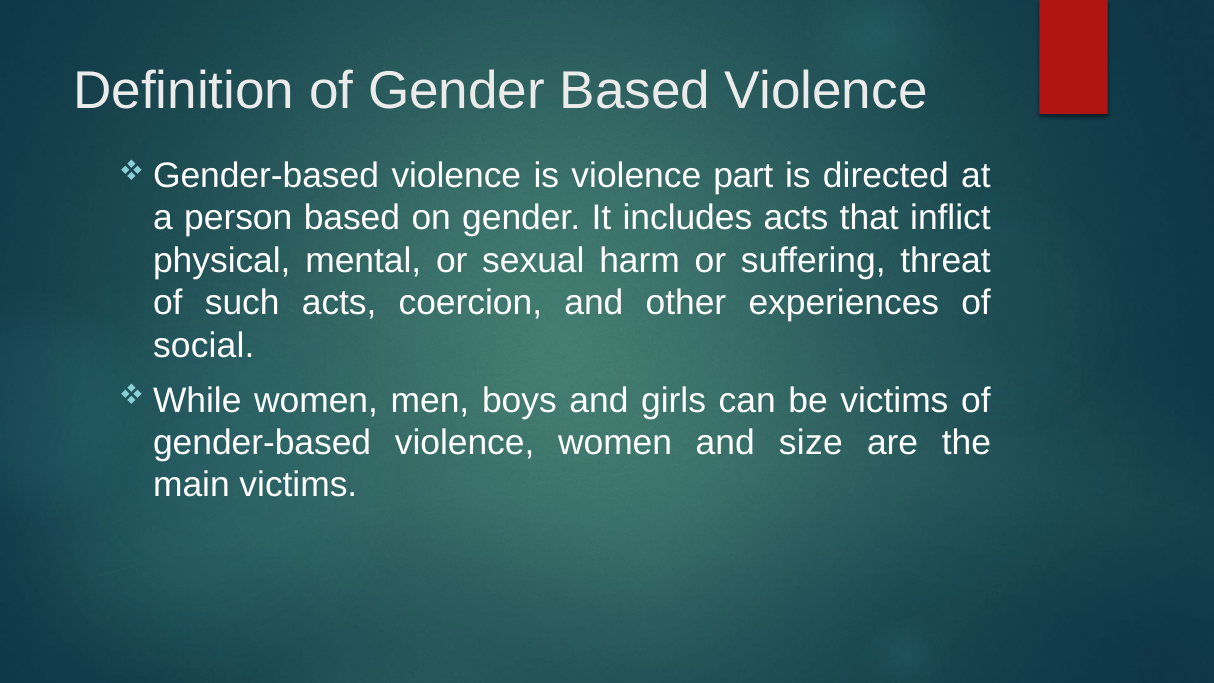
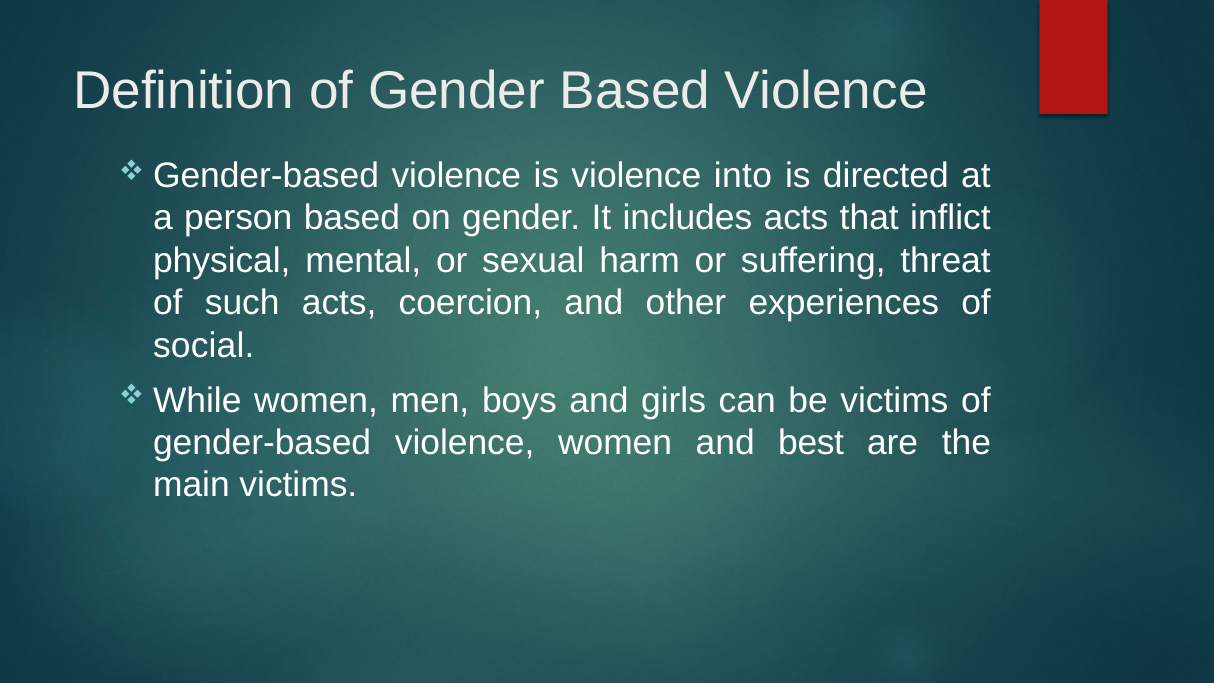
part: part -> into
size: size -> best
